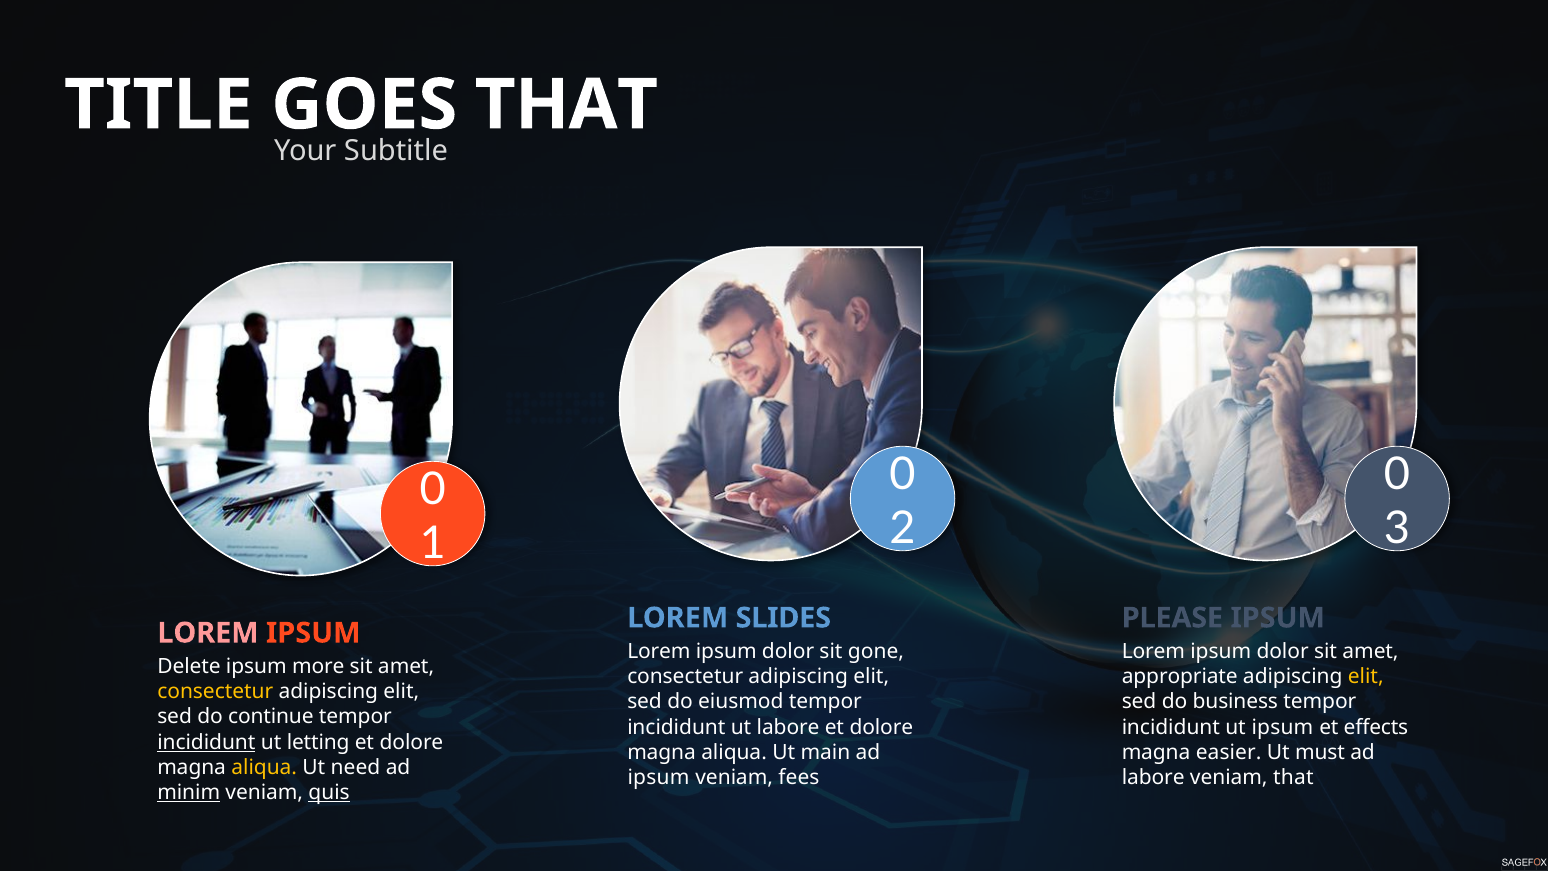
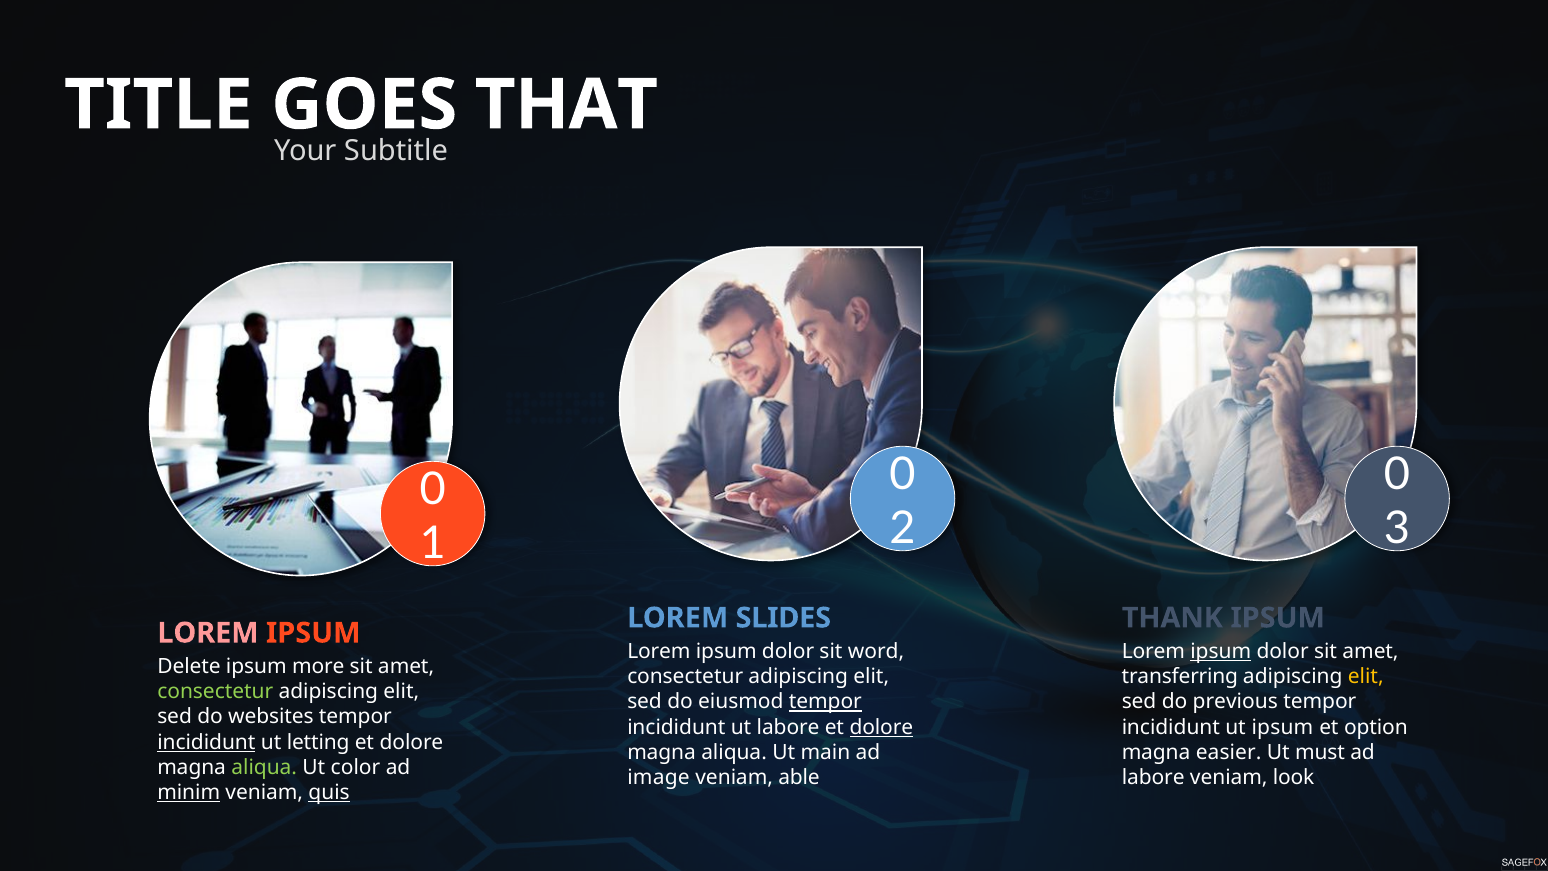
PLEASE: PLEASE -> THANK
gone: gone -> word
ipsum at (1221, 651) underline: none -> present
appropriate: appropriate -> transferring
consectetur at (215, 692) colour: yellow -> light green
tempor at (825, 702) underline: none -> present
business: business -> previous
continue: continue -> websites
dolore at (881, 727) underline: none -> present
effects: effects -> option
aliqua at (264, 767) colour: yellow -> light green
need: need -> color
ipsum at (659, 777): ipsum -> image
fees: fees -> able
veniam that: that -> look
